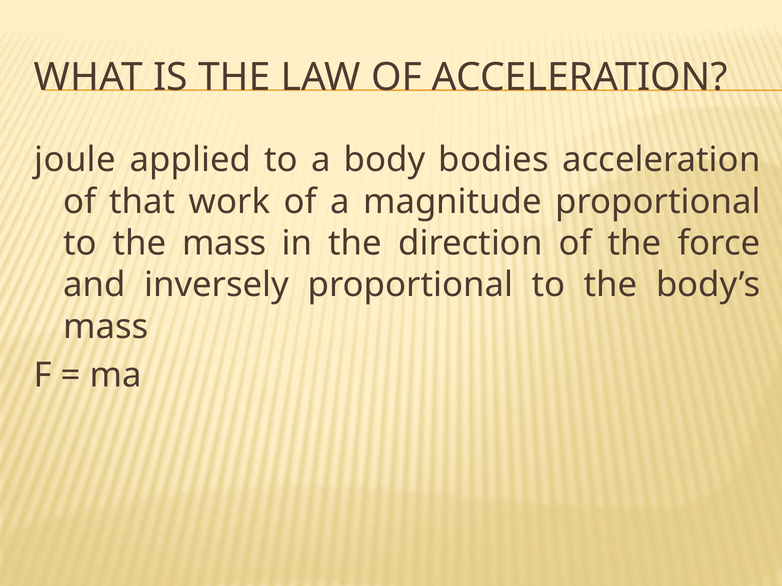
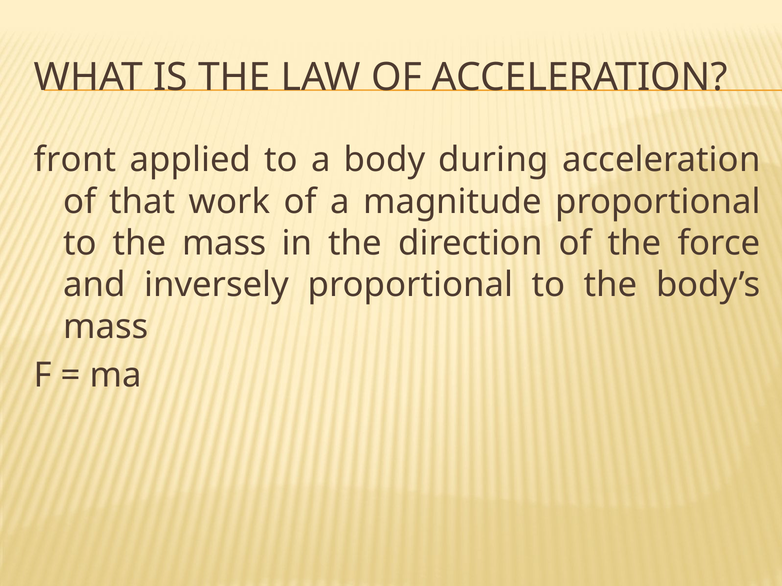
joule: joule -> front
bodies: bodies -> during
